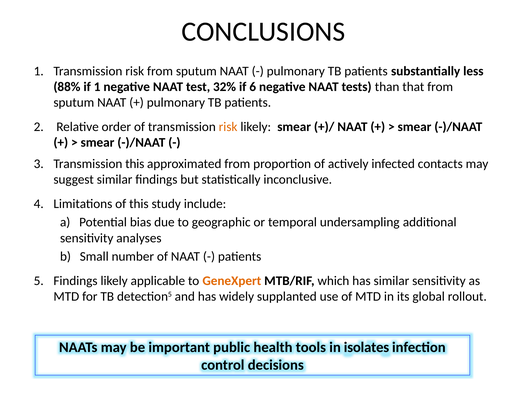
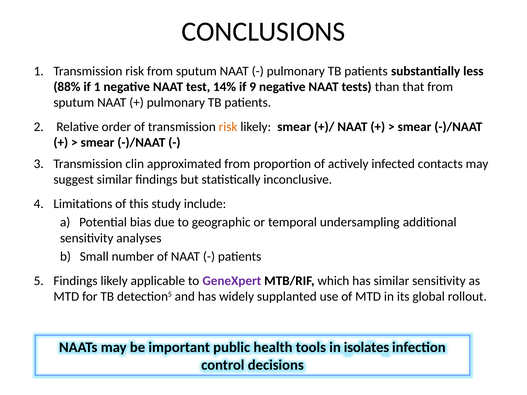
32%: 32% -> 14%
6: 6 -> 9
Transmission this: this -> clin
GeneXpert colour: orange -> purple
